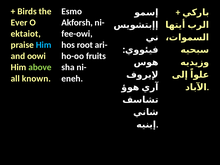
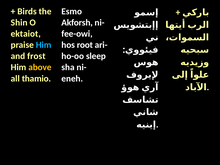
Ever: Ever -> Shin
oowi: oowi -> frost
fruits: fruits -> sleep
above colour: light green -> yellow
known: known -> thamio
